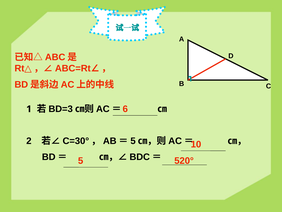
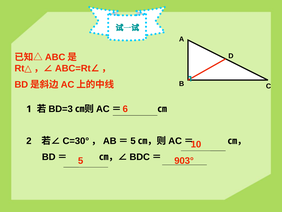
520°: 520° -> 903°
